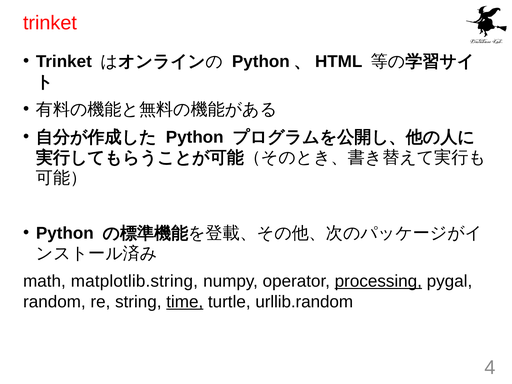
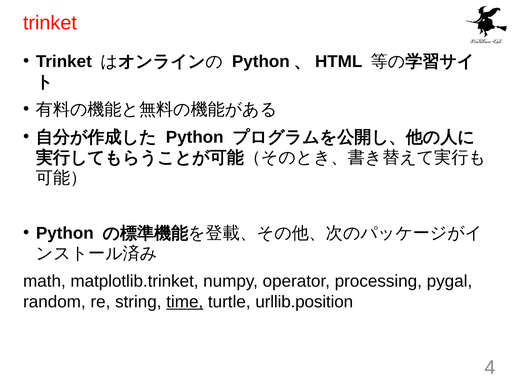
matplotlib.string: matplotlib.string -> matplotlib.trinket
processing underline: present -> none
urllib.random: urllib.random -> urllib.position
